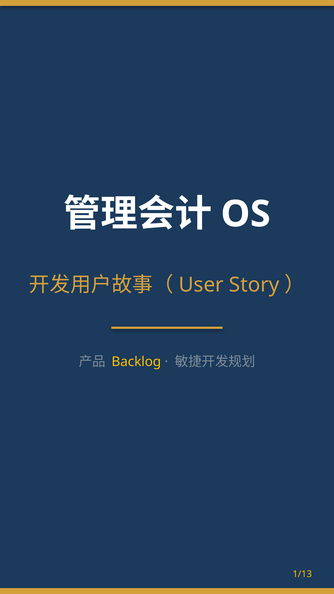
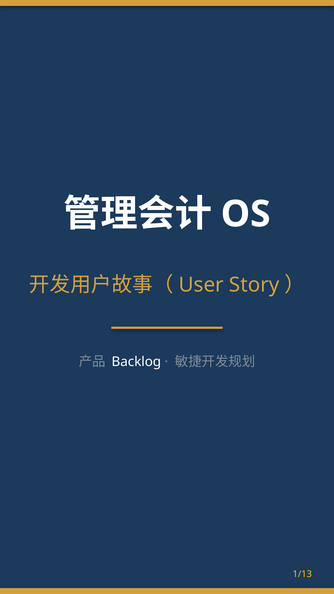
Backlog colour: yellow -> white
